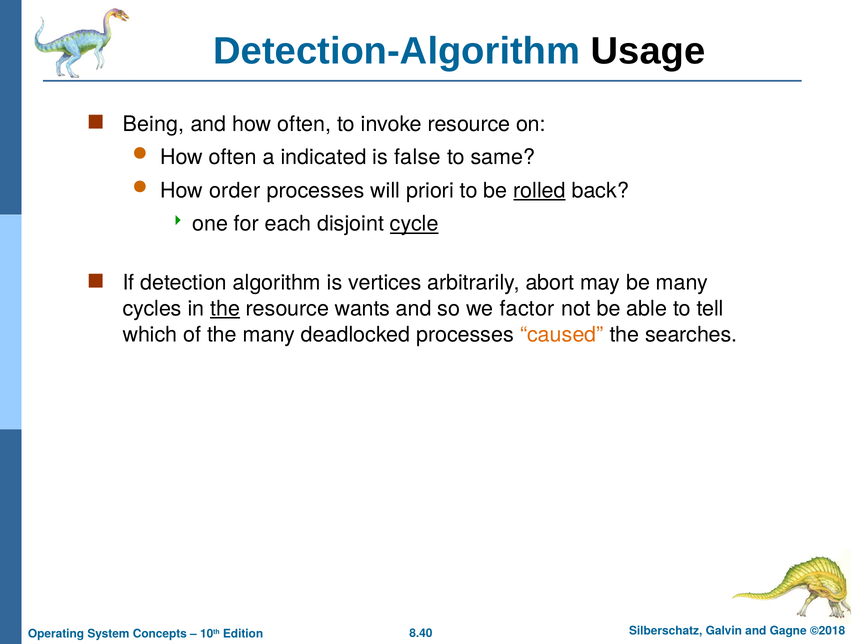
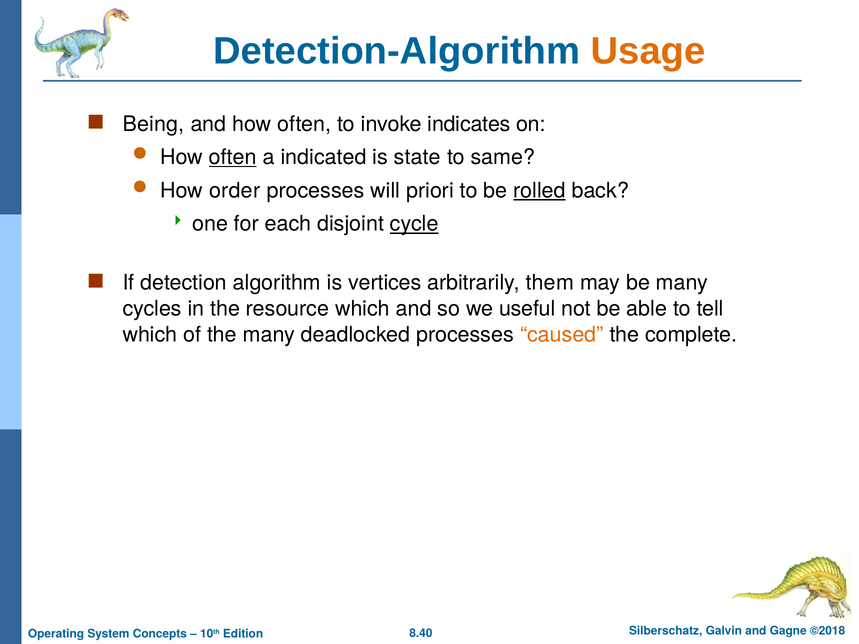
Usage colour: black -> orange
invoke resource: resource -> indicates
often at (233, 157) underline: none -> present
false: false -> state
abort: abort -> them
the at (225, 309) underline: present -> none
resource wants: wants -> which
factor: factor -> useful
searches: searches -> complete
